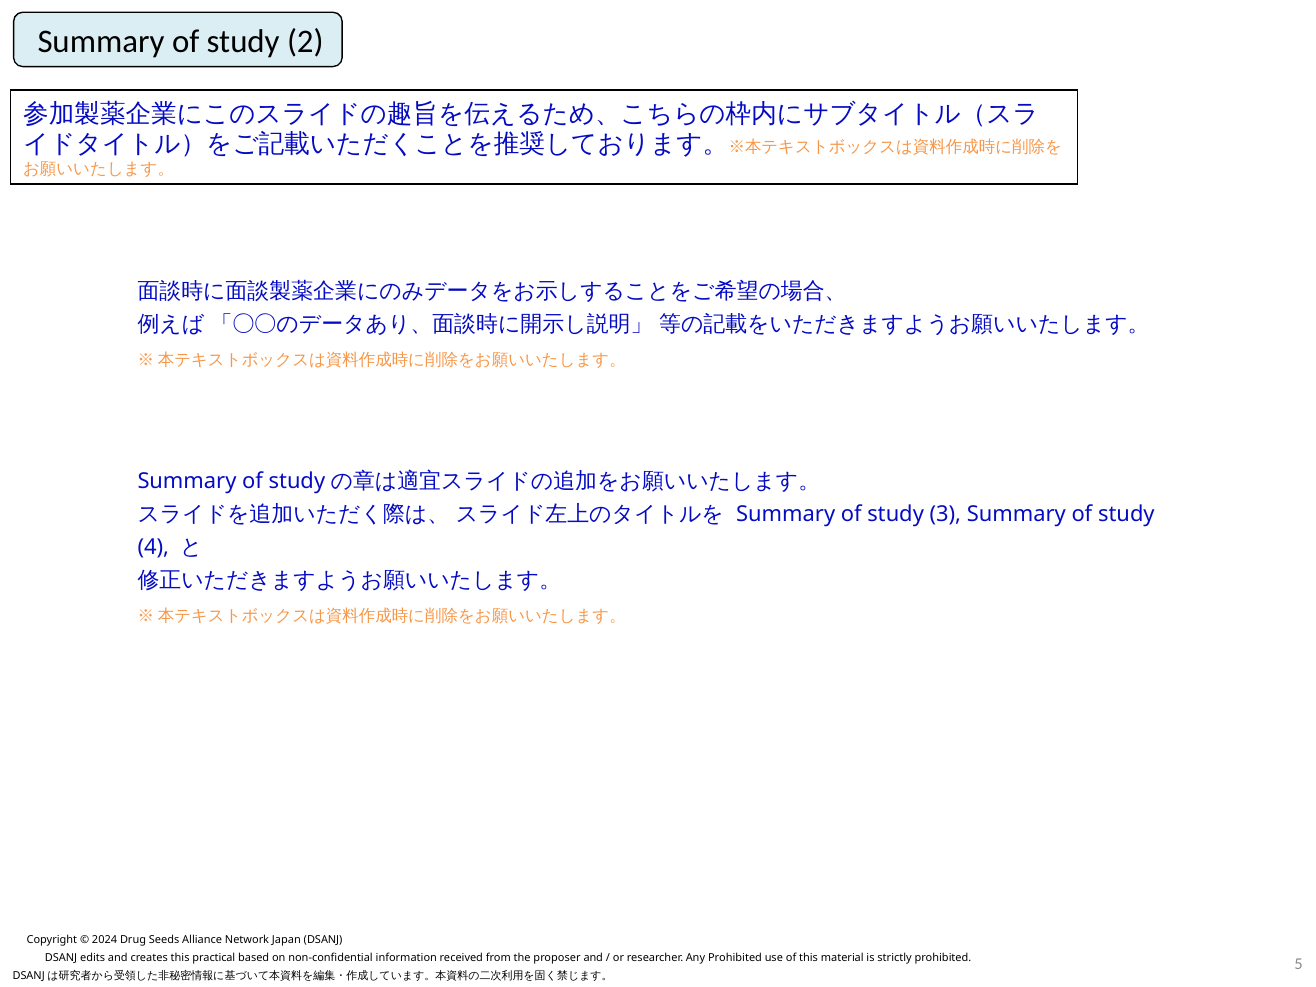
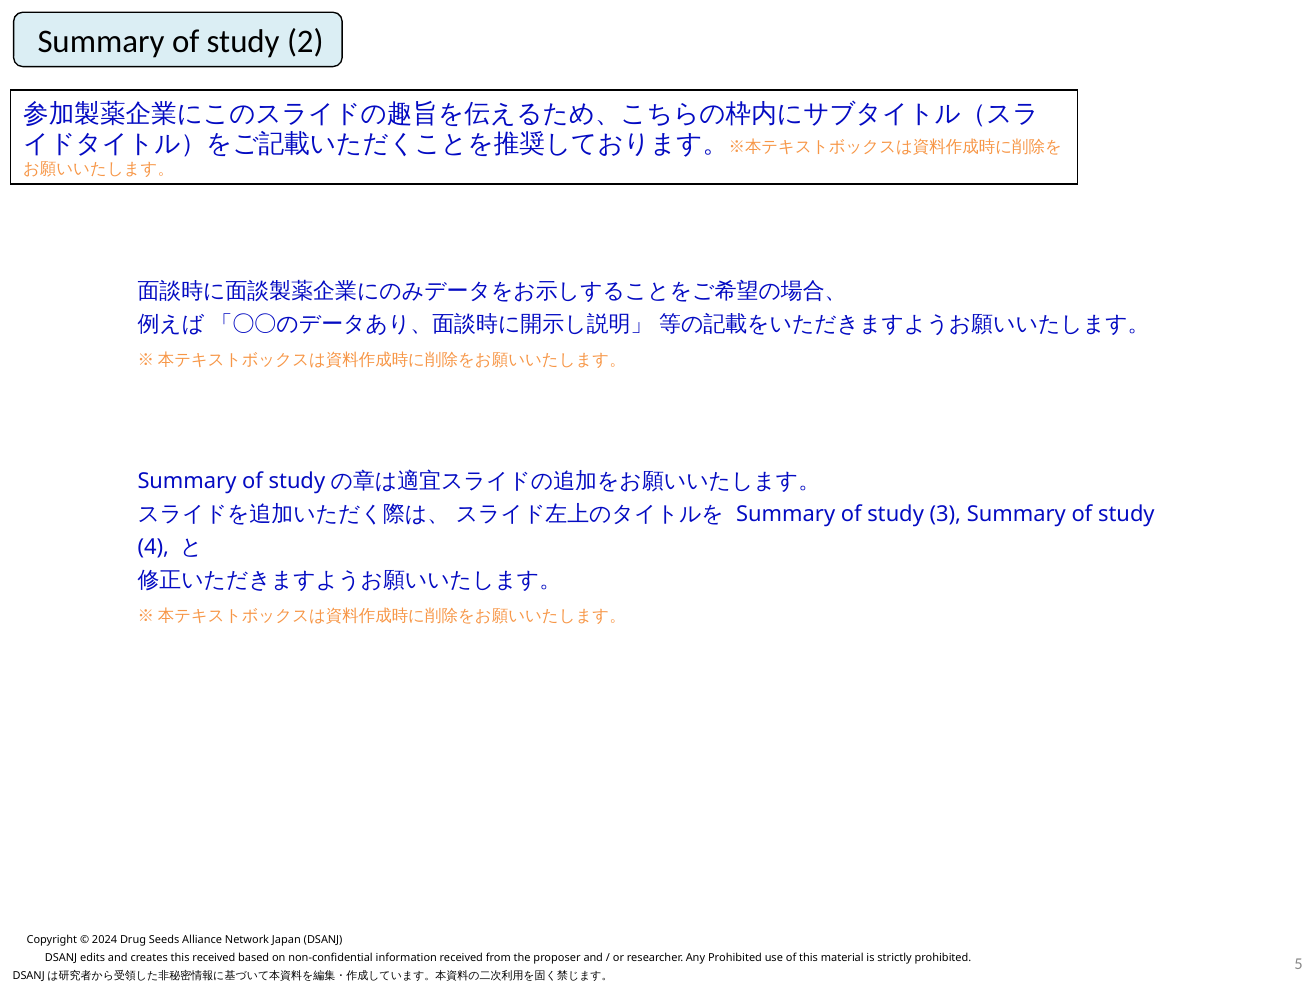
this practical: practical -> received
